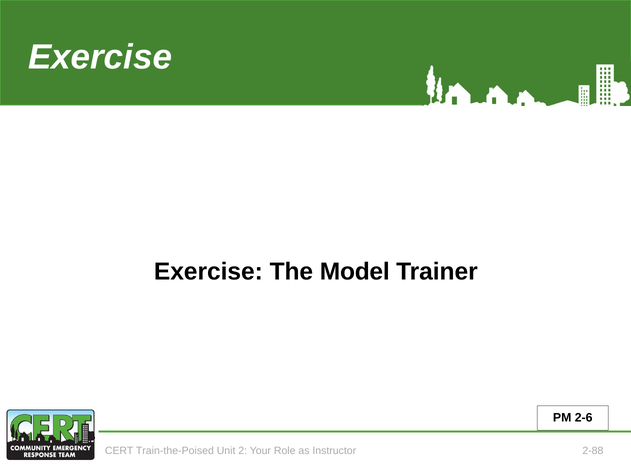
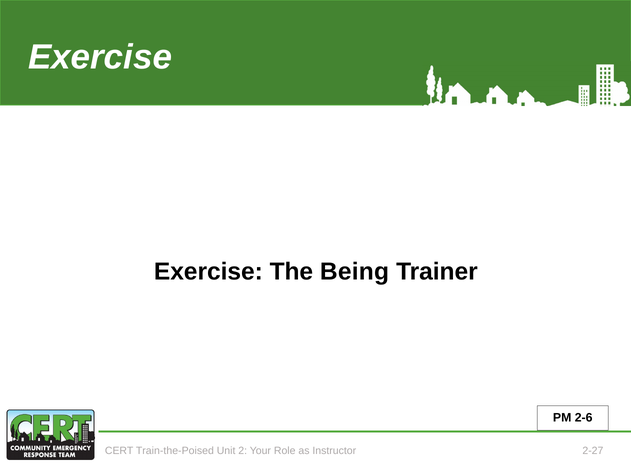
Model: Model -> Being
2-88: 2-88 -> 2-27
